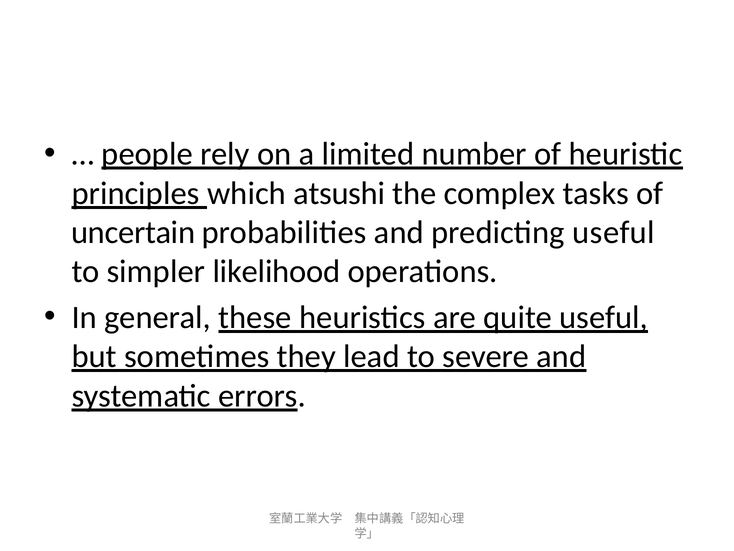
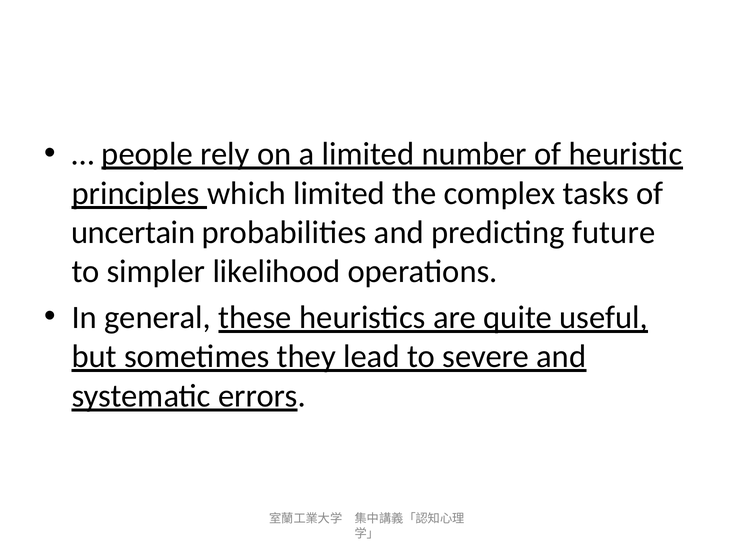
which atsushi: atsushi -> limited
predicting useful: useful -> future
